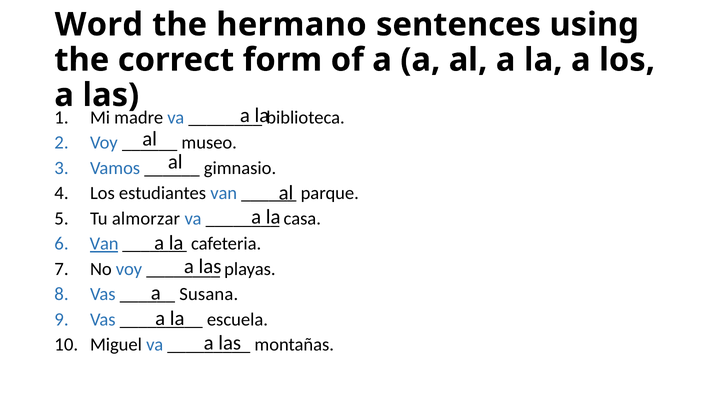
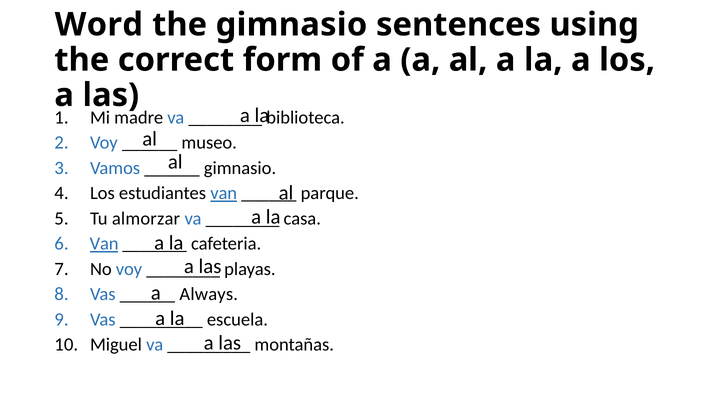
the hermano: hermano -> gimnasio
van at (224, 193) underline: none -> present
Susana: Susana -> Always
